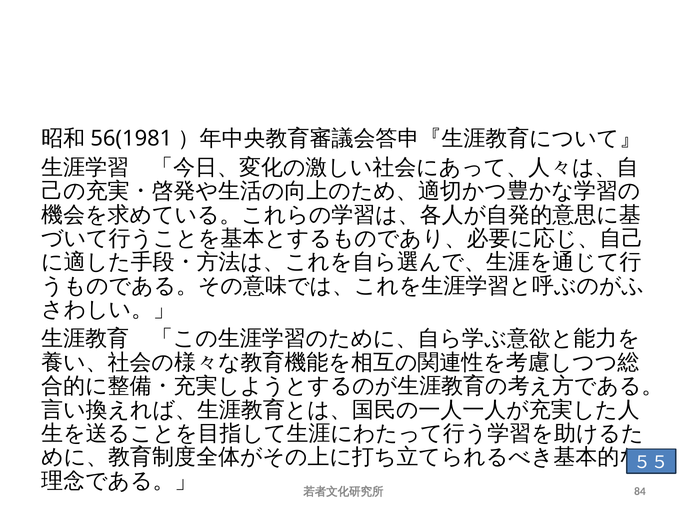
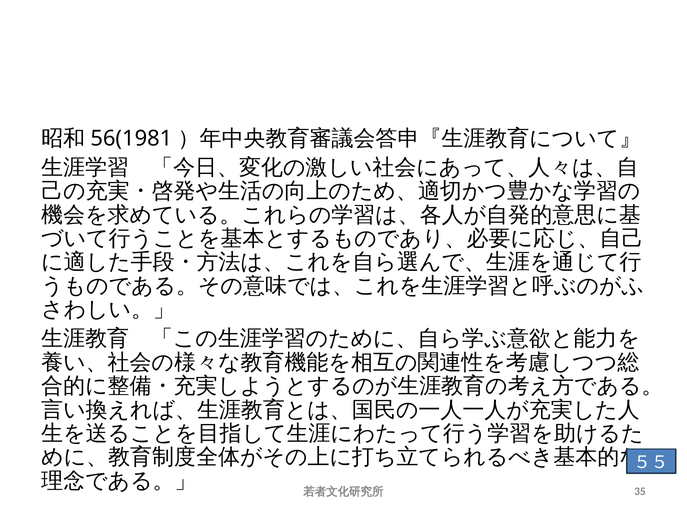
84: 84 -> 35
